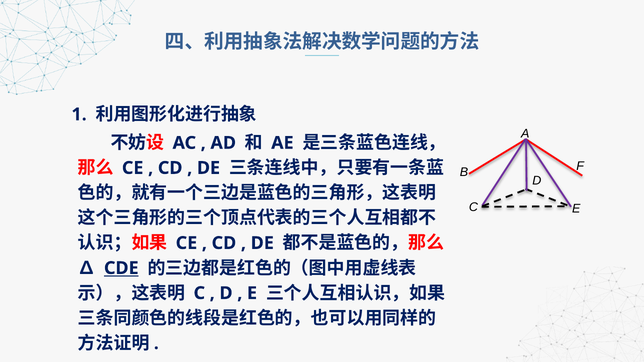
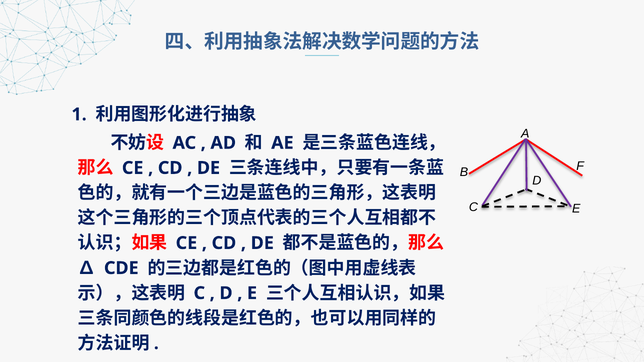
CDE underline: present -> none
